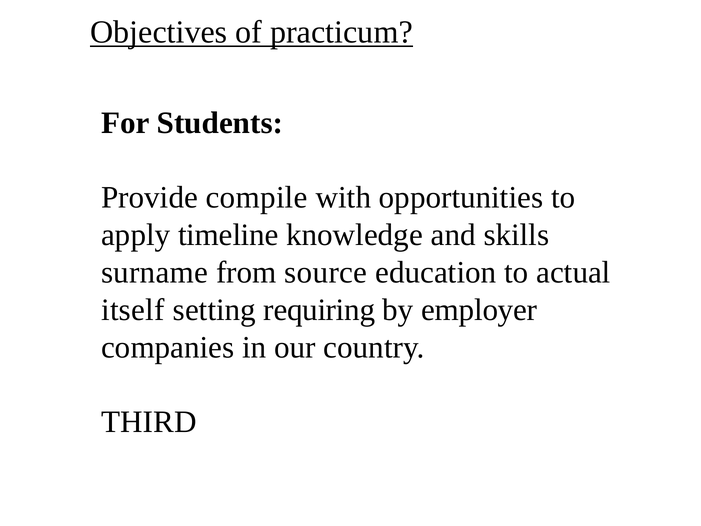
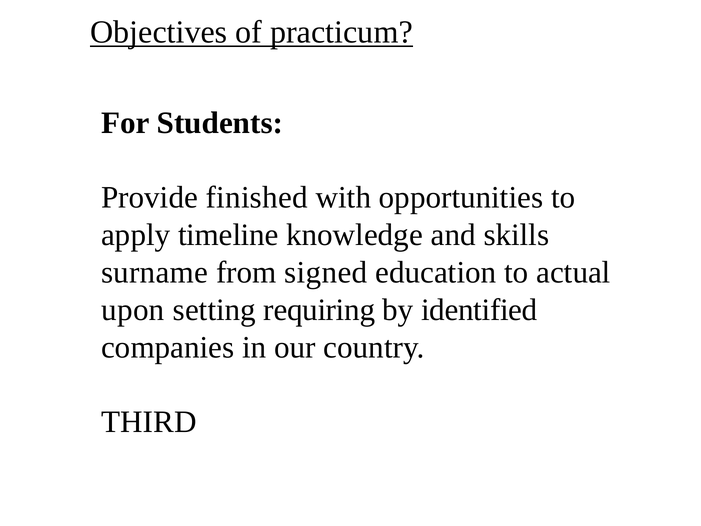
compile: compile -> finished
source: source -> signed
itself: itself -> upon
employer: employer -> identified
